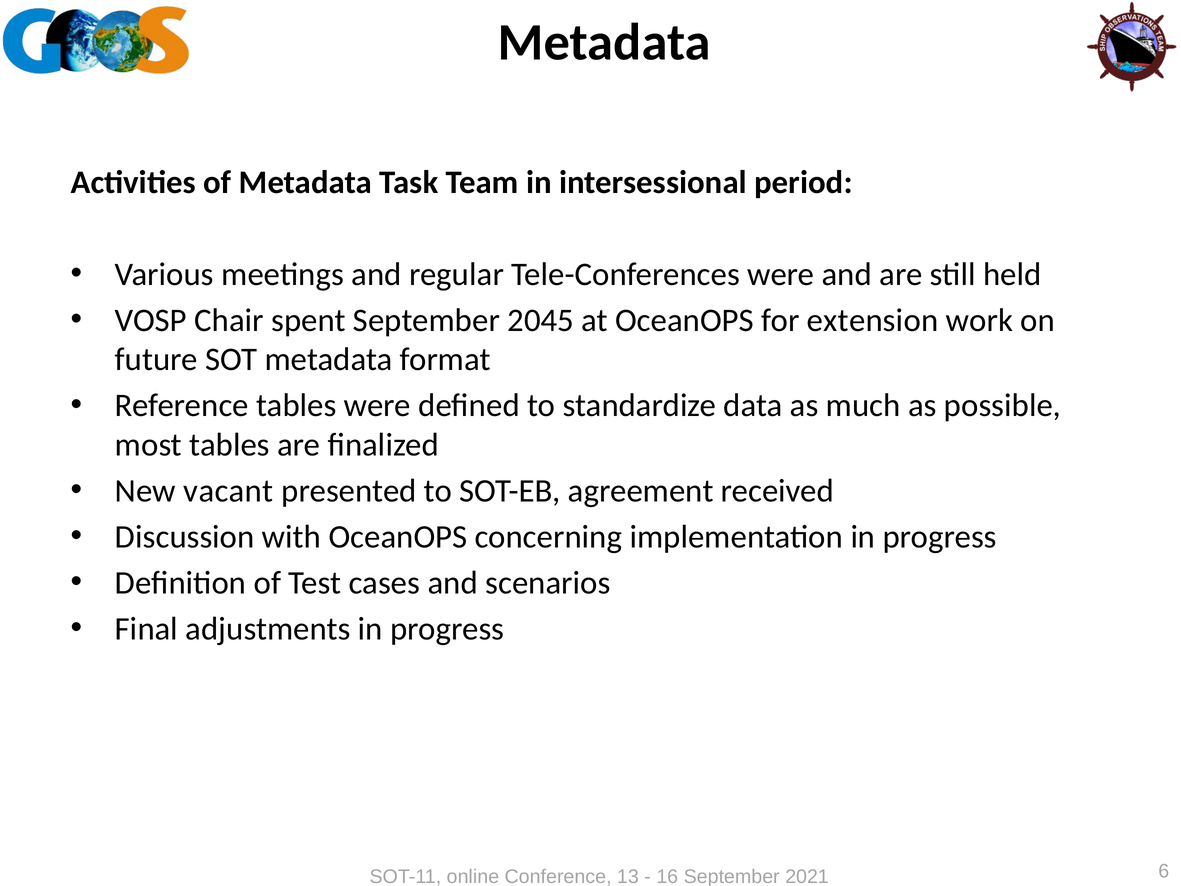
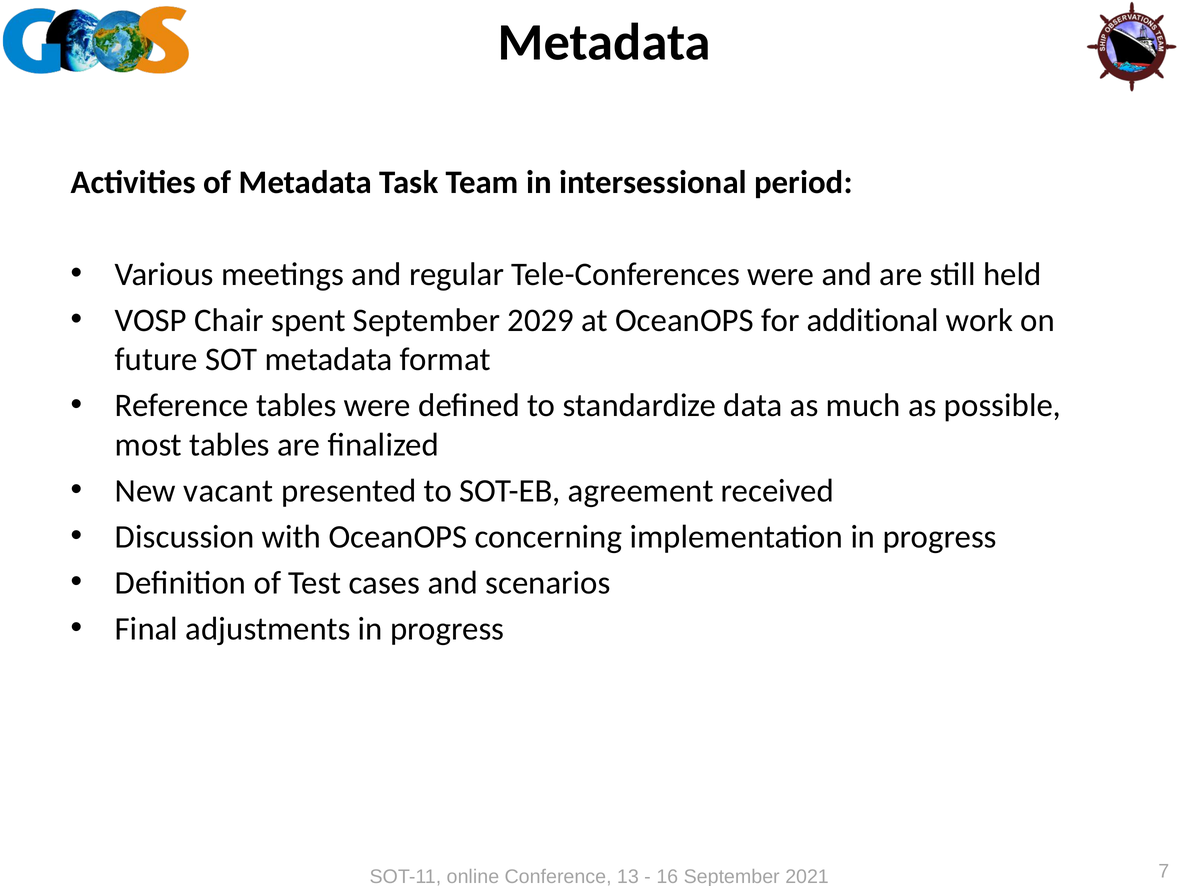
2045: 2045 -> 2029
extension: extension -> additional
6: 6 -> 7
